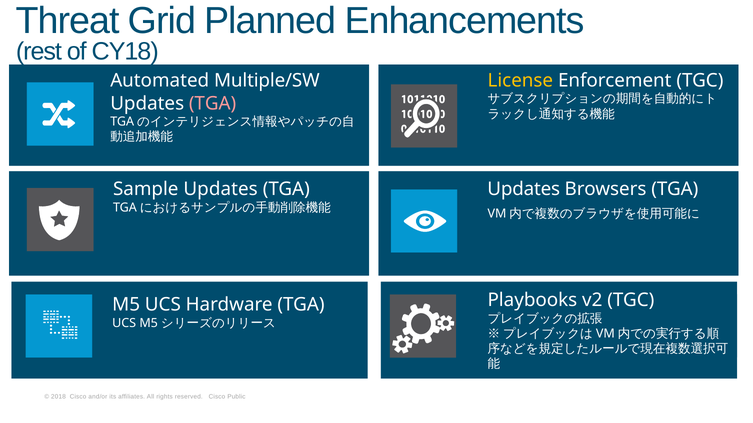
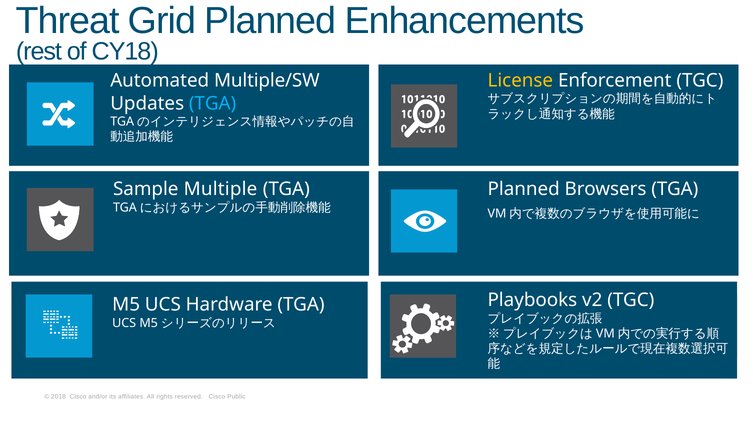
TGA at (213, 103) colour: pink -> light blue
Sample Updates: Updates -> Multiple
Updates at (524, 189): Updates -> Planned
